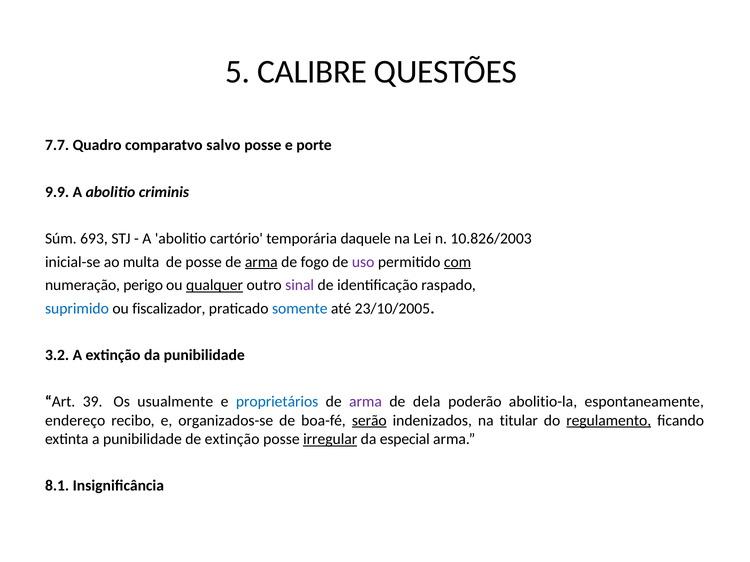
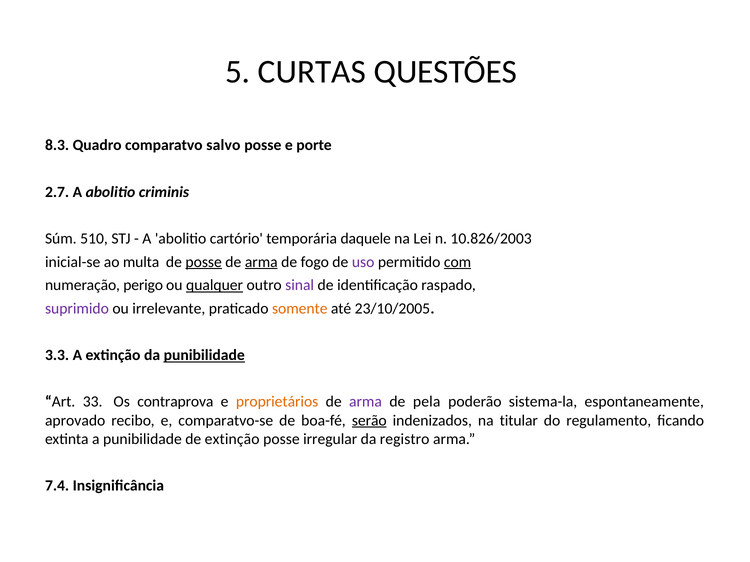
CALIBRE: CALIBRE -> CURTAS
7.7: 7.7 -> 8.3
9.9: 9.9 -> 2.7
693: 693 -> 510
posse at (204, 262) underline: none -> present
suprimido colour: blue -> purple
fiscalizador: fiscalizador -> irrelevante
somente colour: blue -> orange
3.2: 3.2 -> 3.3
punibilidade at (204, 355) underline: none -> present
39: 39 -> 33
usualmente: usualmente -> contraprova
proprietários colour: blue -> orange
dela: dela -> pela
abolitio-la: abolitio-la -> sistema-la
endereço: endereço -> aprovado
organizados-se: organizados-se -> comparatvo-se
regulamento underline: present -> none
irregular underline: present -> none
especial: especial -> registro
8.1: 8.1 -> 7.4
